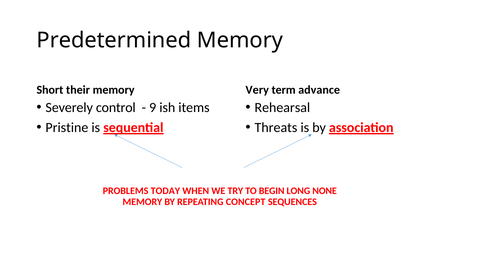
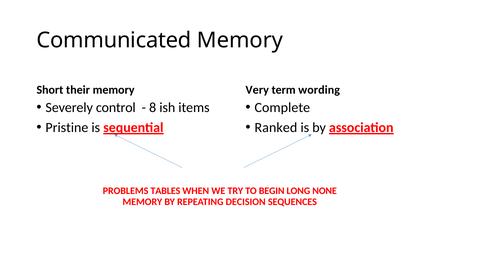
Predetermined: Predetermined -> Communicated
advance: advance -> wording
9: 9 -> 8
Rehearsal: Rehearsal -> Complete
Threats: Threats -> Ranked
TODAY: TODAY -> TABLES
CONCEPT: CONCEPT -> DECISION
